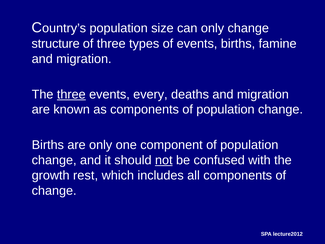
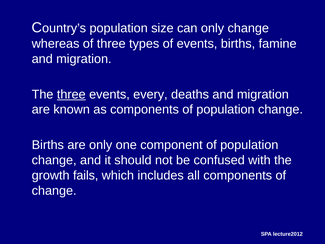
structure: structure -> whereas
not underline: present -> none
rest: rest -> fails
